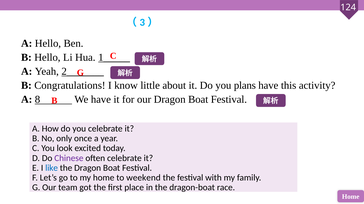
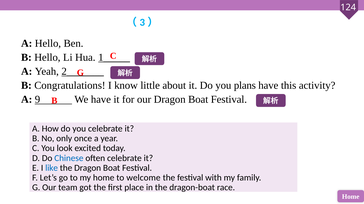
8: 8 -> 9
Chinese colour: purple -> blue
weekend: weekend -> welcome
